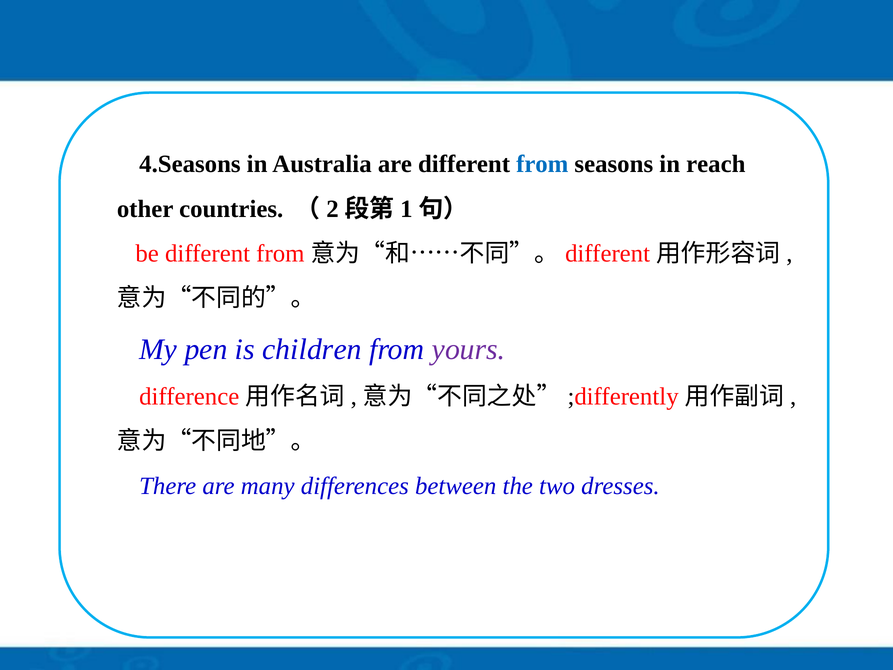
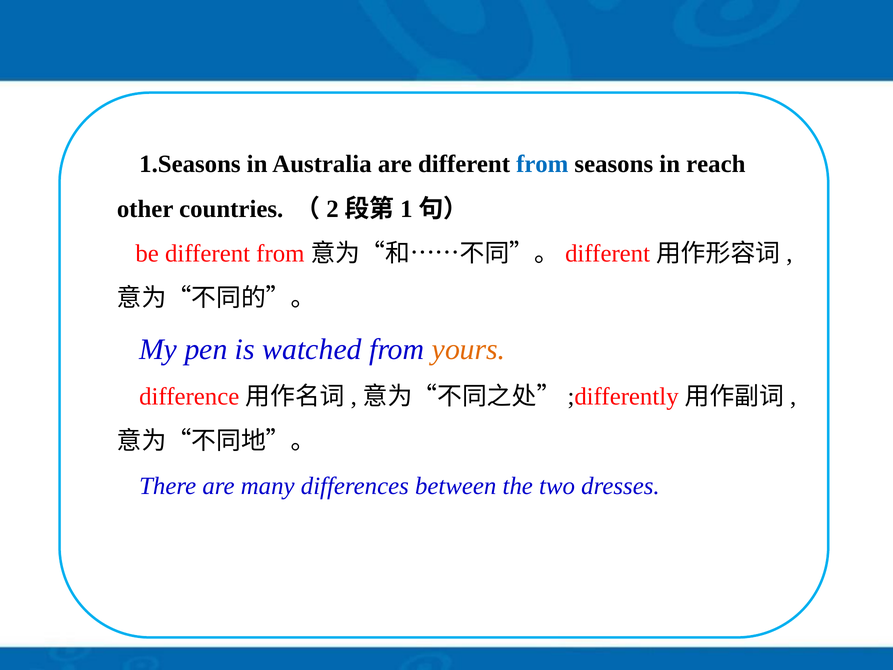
4.Seasons: 4.Seasons -> 1.Seasons
children: children -> watched
yours colour: purple -> orange
